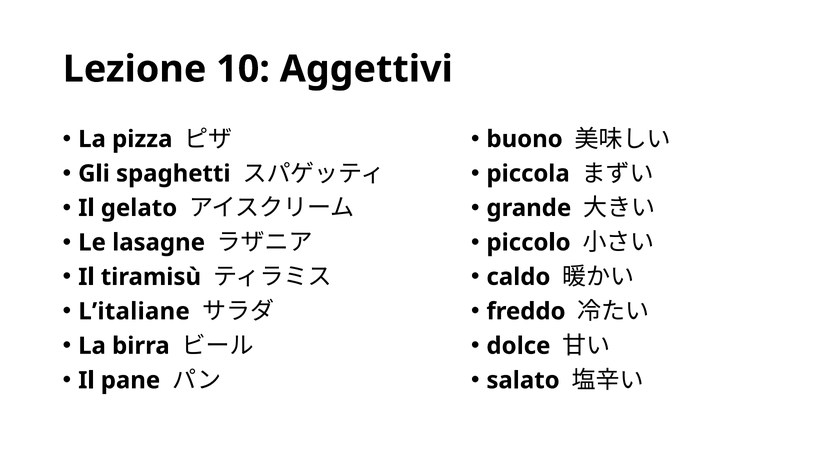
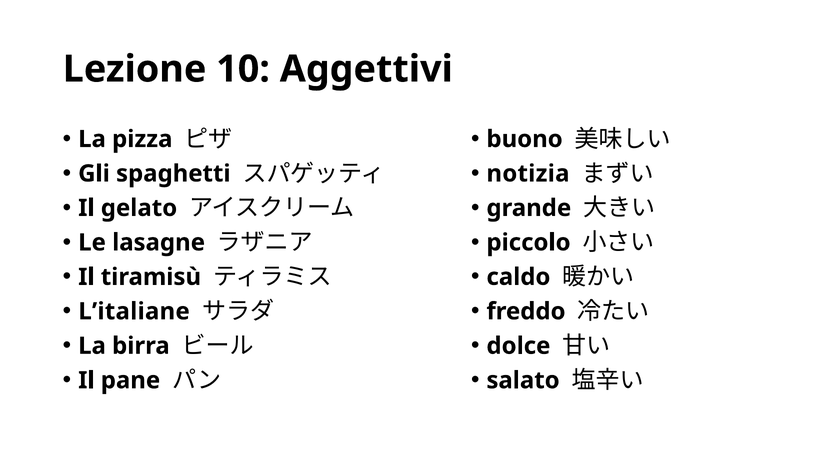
piccola: piccola -> notizia
